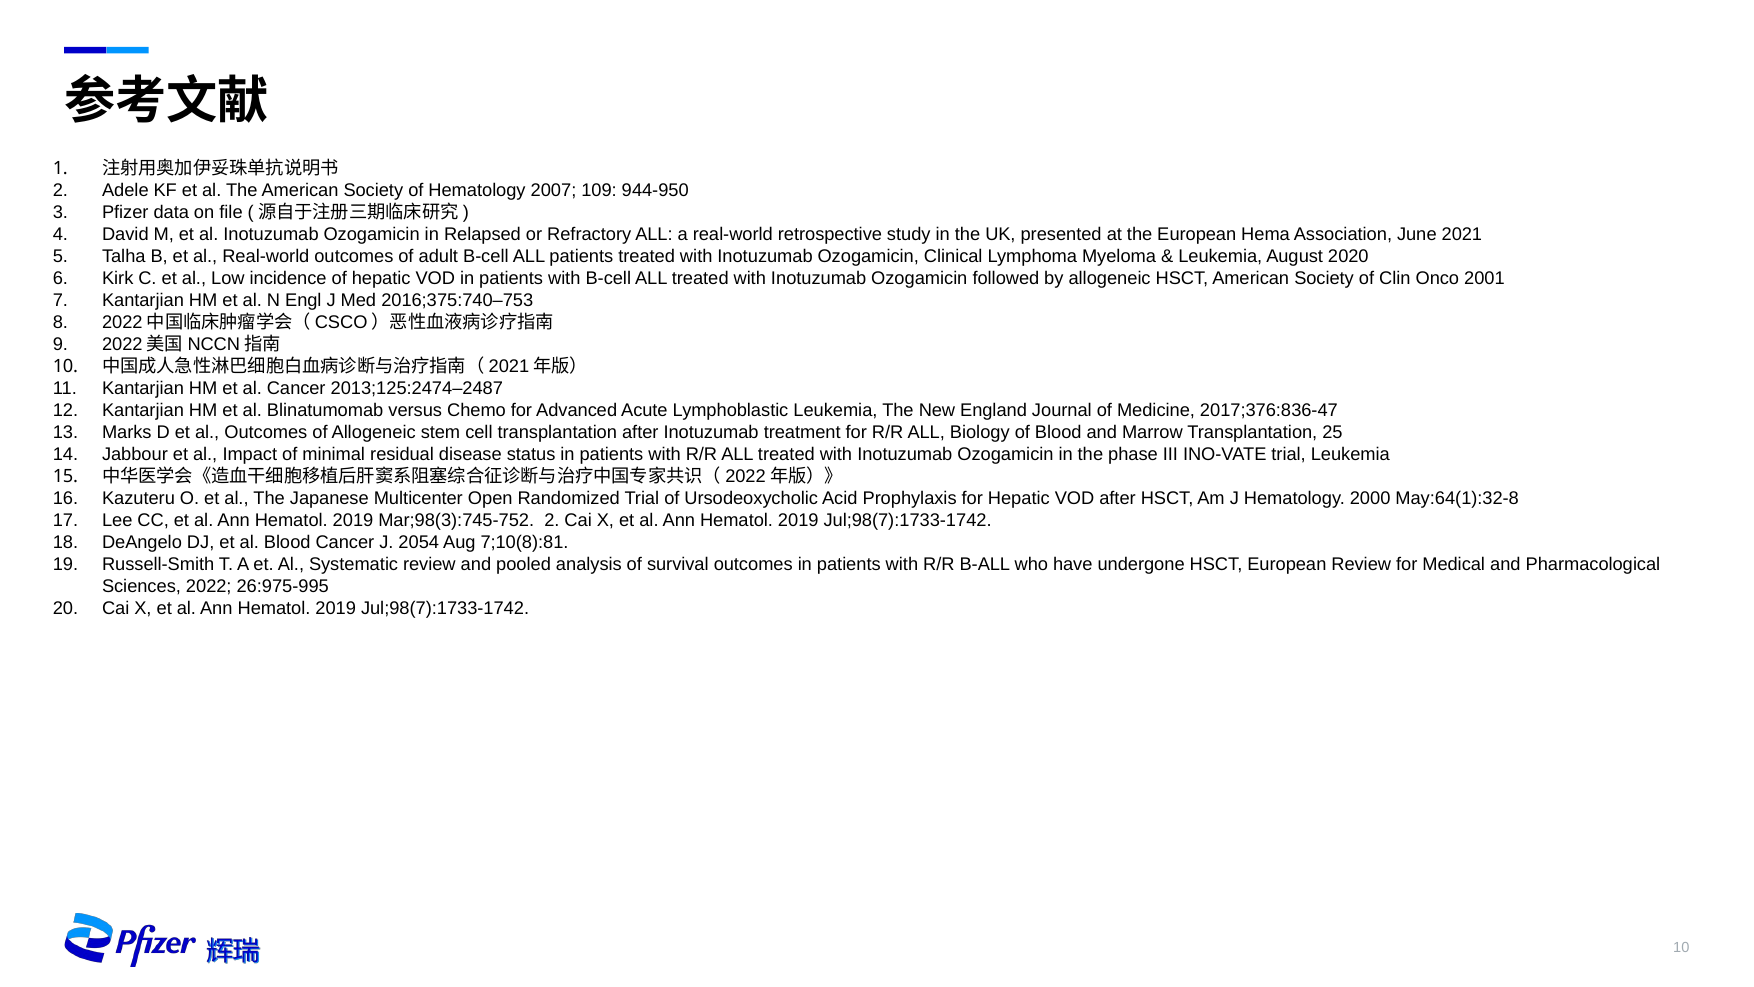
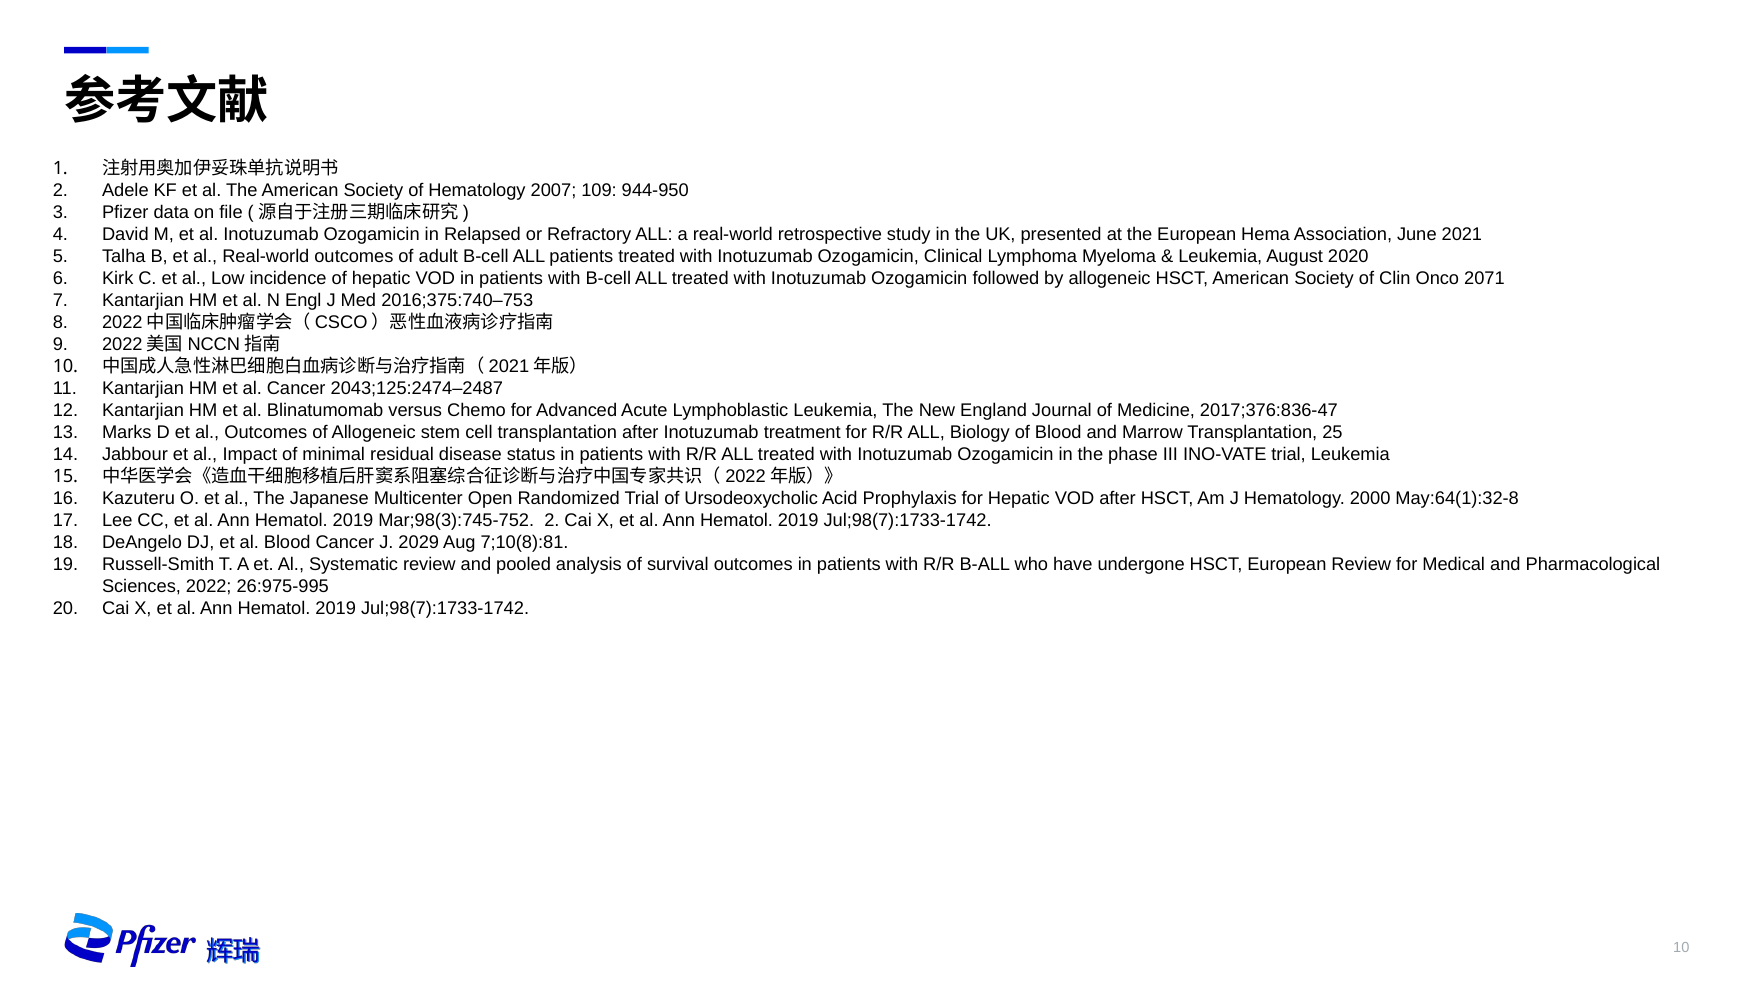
2001: 2001 -> 2071
2013;125:2474–2487: 2013;125:2474–2487 -> 2043;125:2474–2487
2054: 2054 -> 2029
